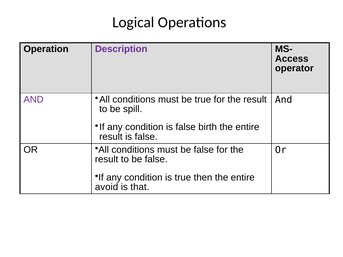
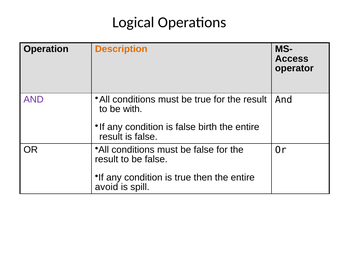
Description colour: purple -> orange
spill: spill -> with
that: that -> spill
